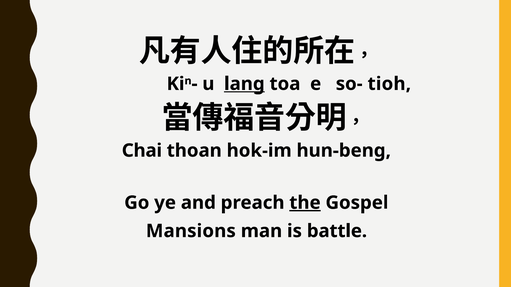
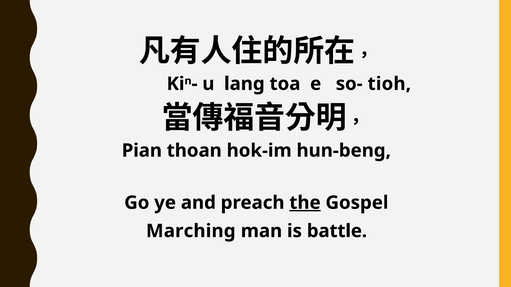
lang underline: present -> none
Chai: Chai -> Pian
Mansions: Mansions -> Marching
